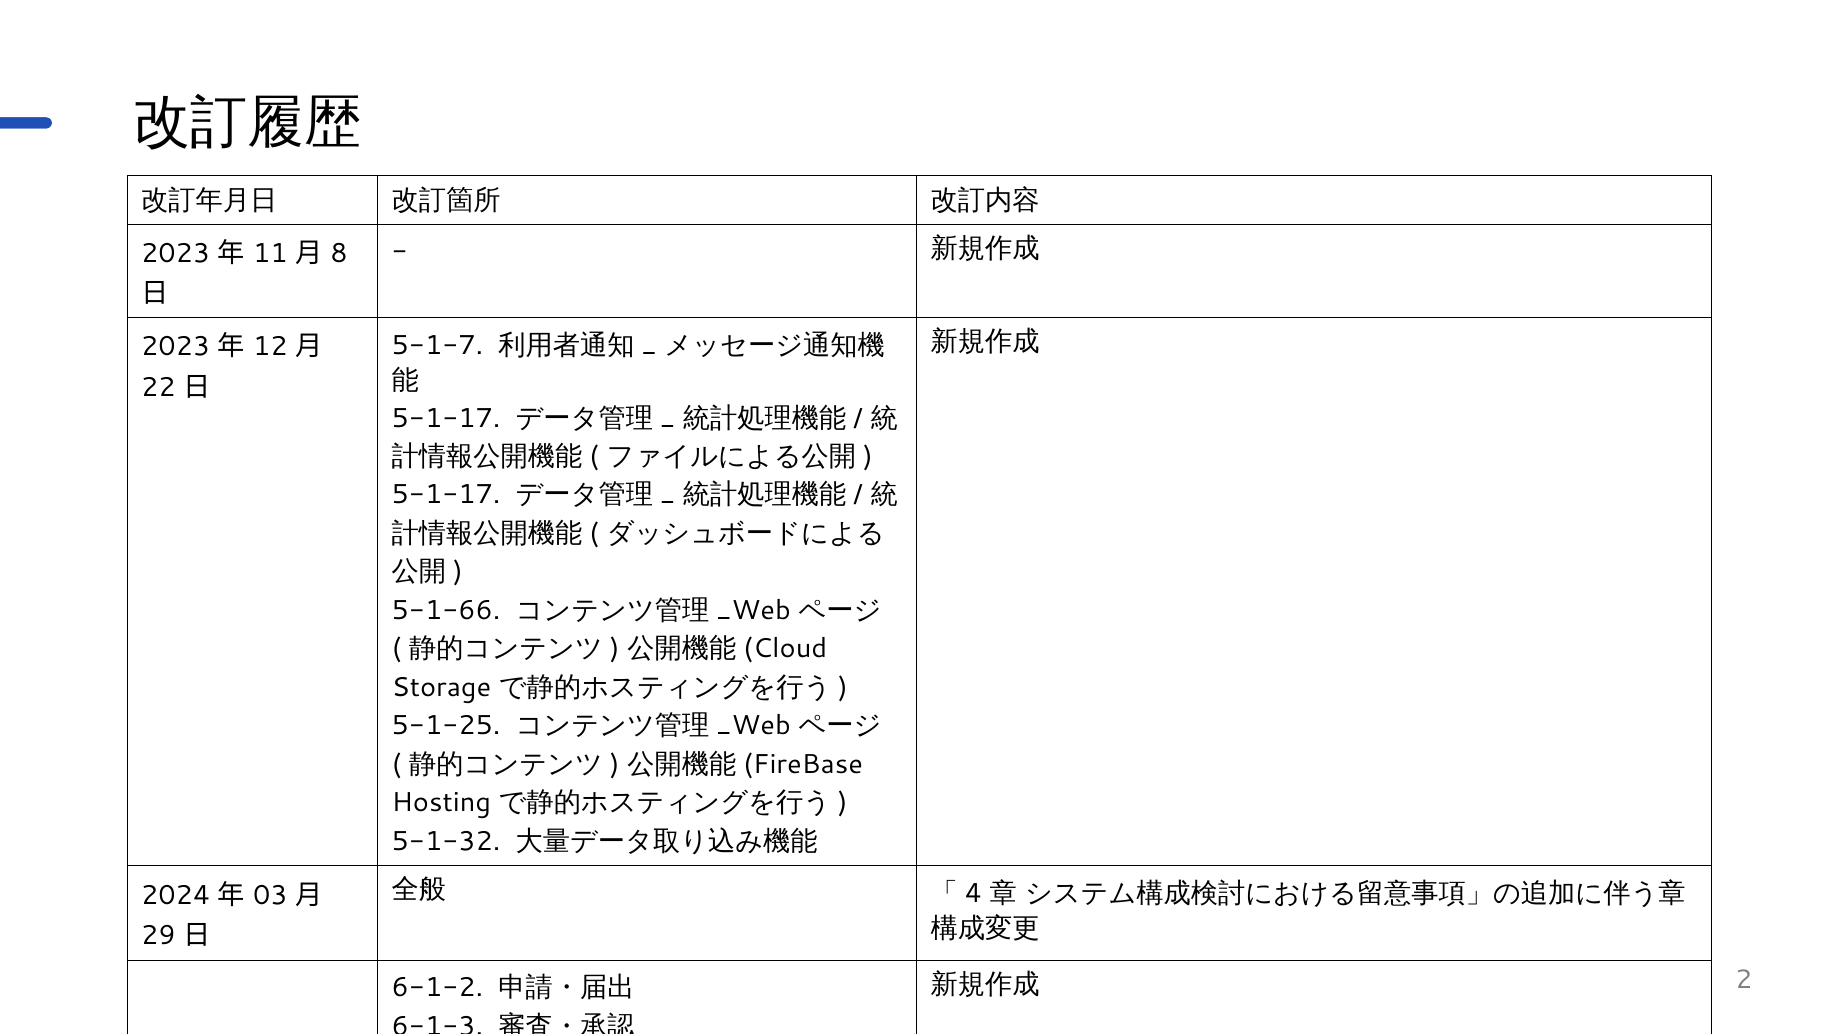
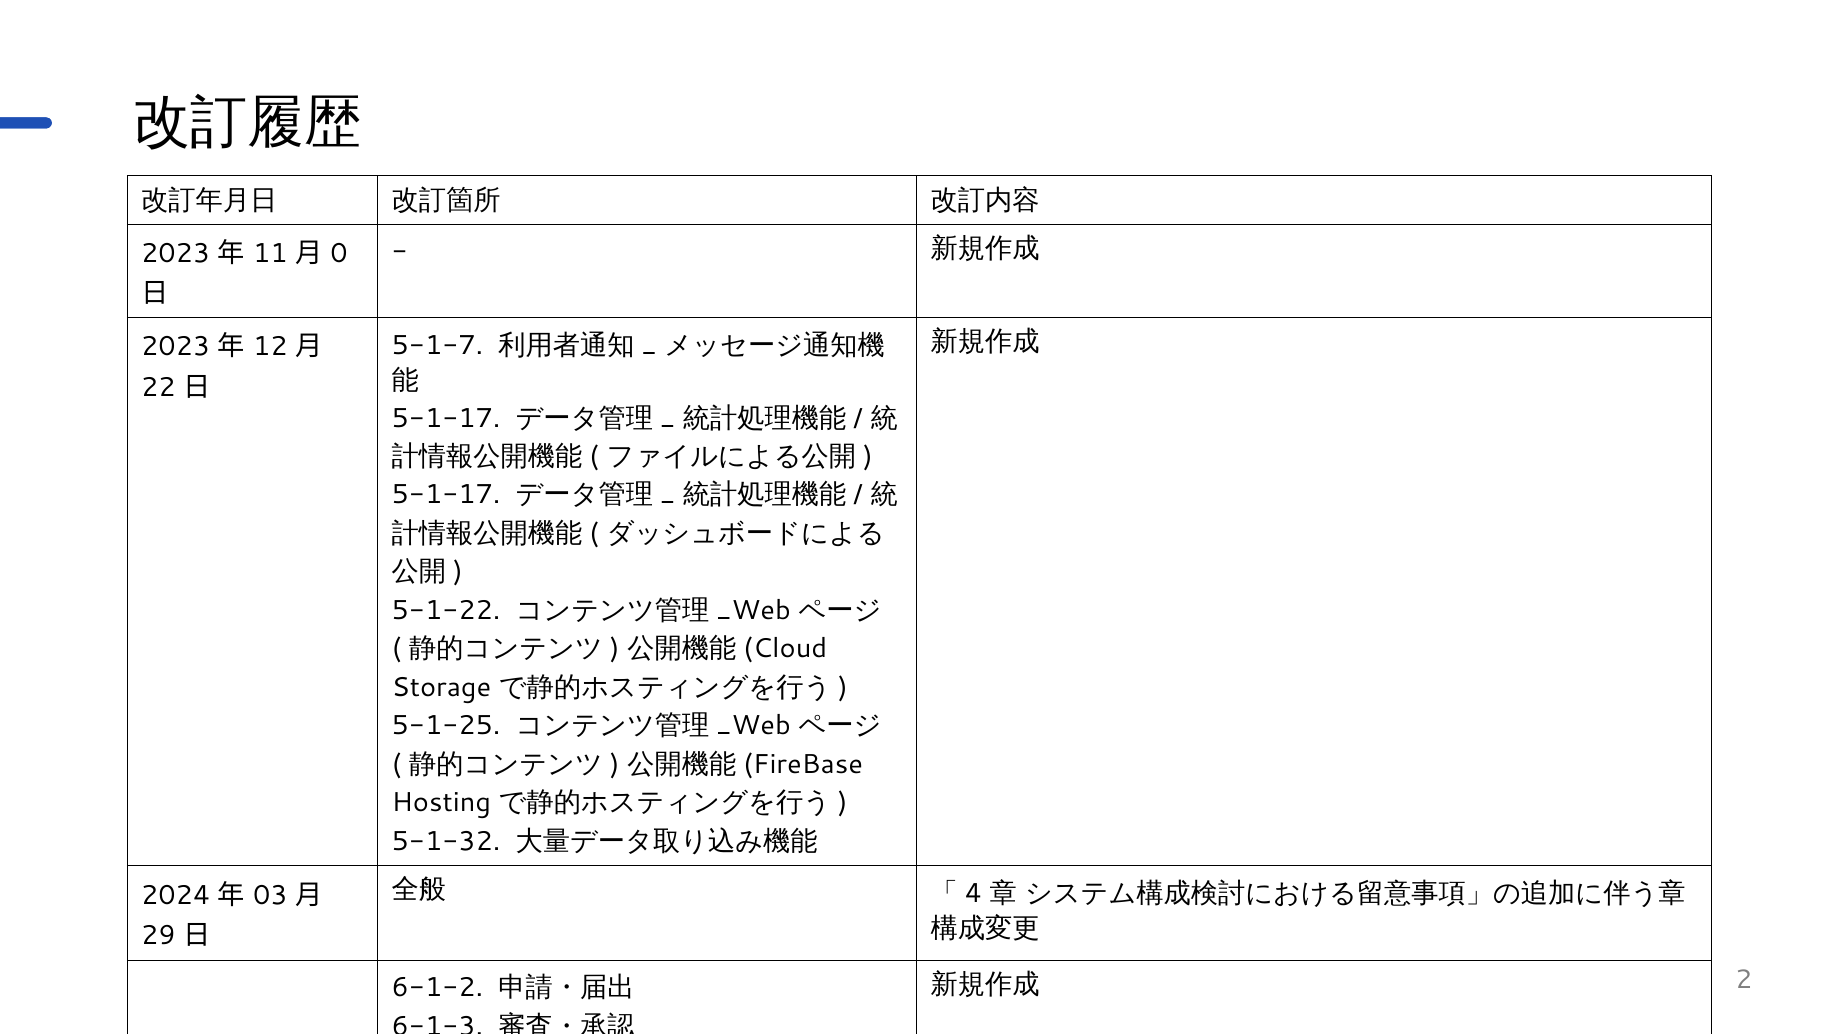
8: 8 -> 0
5-1-66: 5-1-66 -> 5-1-22
